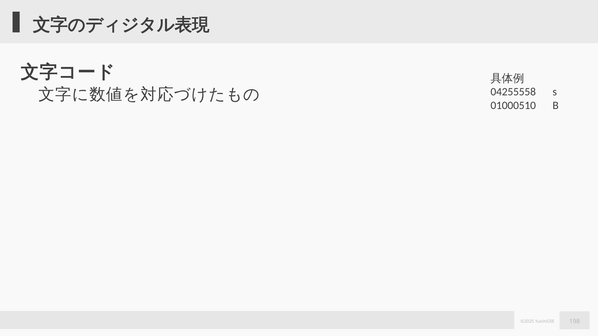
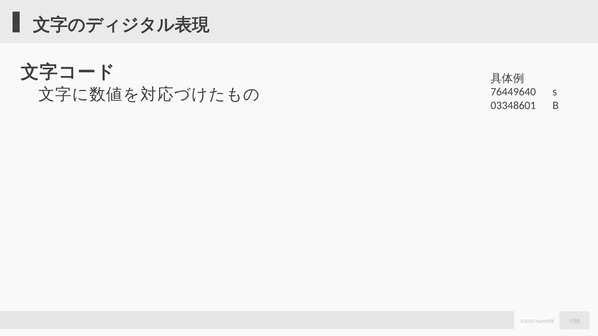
04255558: 04255558 -> 76449640
01000510: 01000510 -> 03348601
